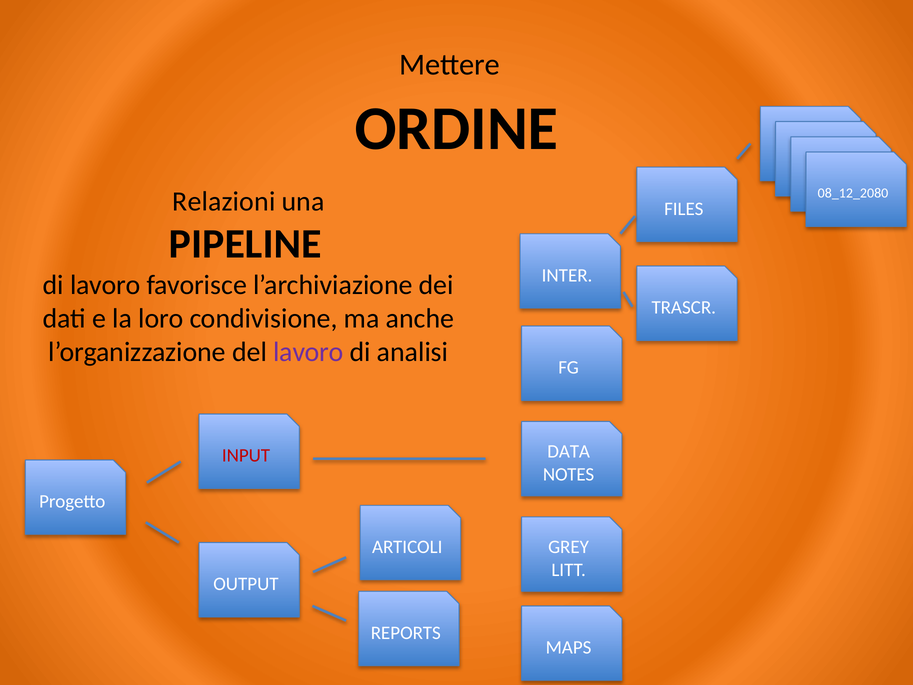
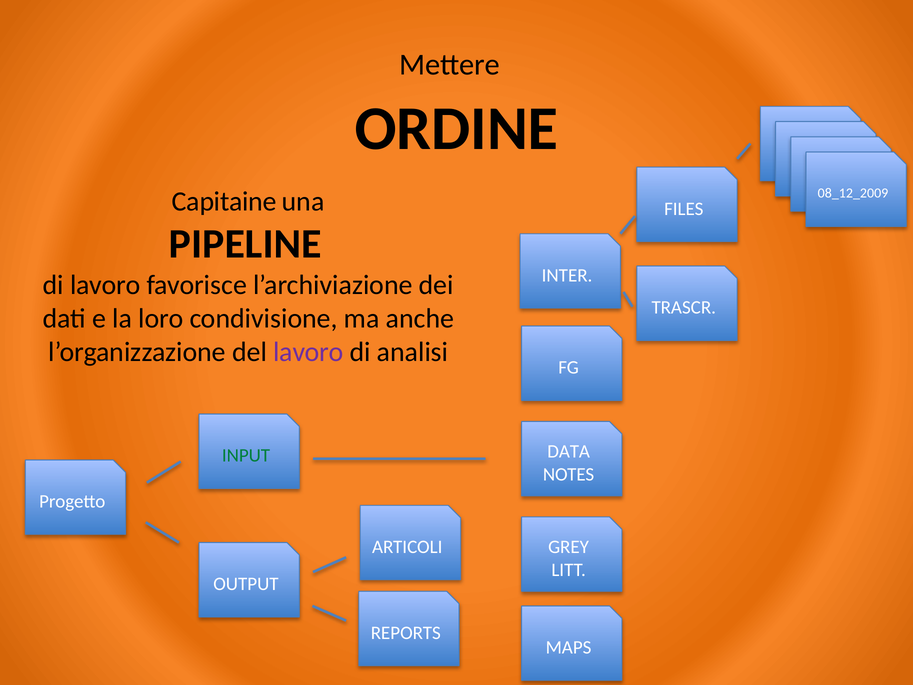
08_12_2080: 08_12_2080 -> 08_12_2009
Relazioni: Relazioni -> Capitaine
INPUT colour: red -> green
